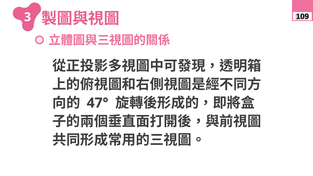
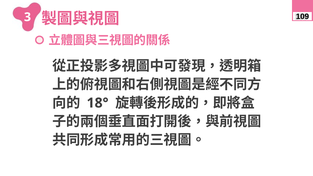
47°: 47° -> 18°
